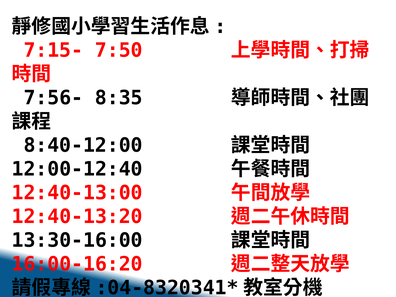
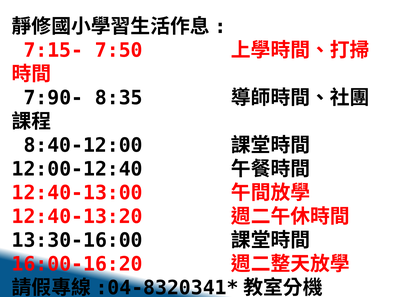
7:56-: 7:56- -> 7:90-
